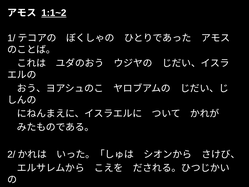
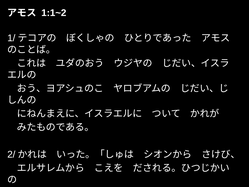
1:1~2 underline: present -> none
